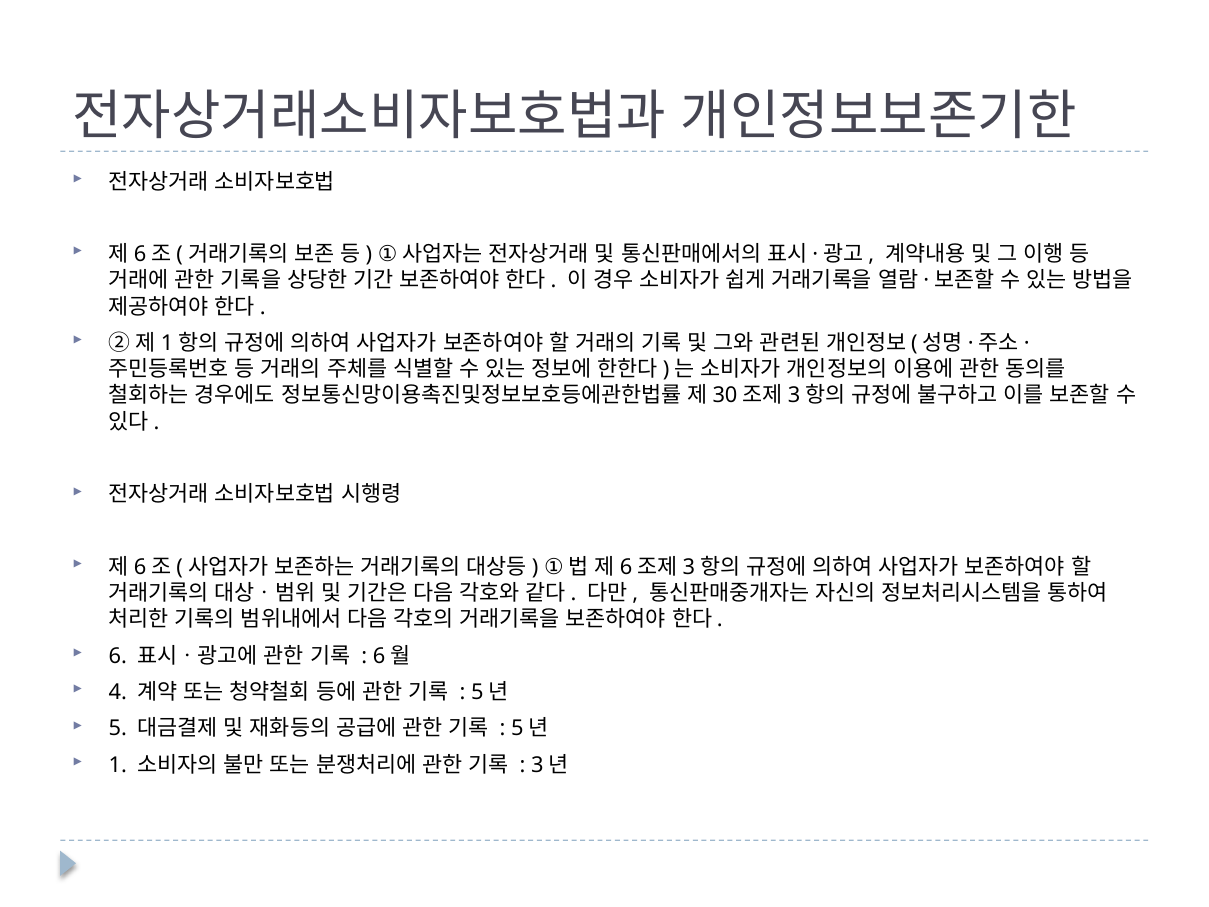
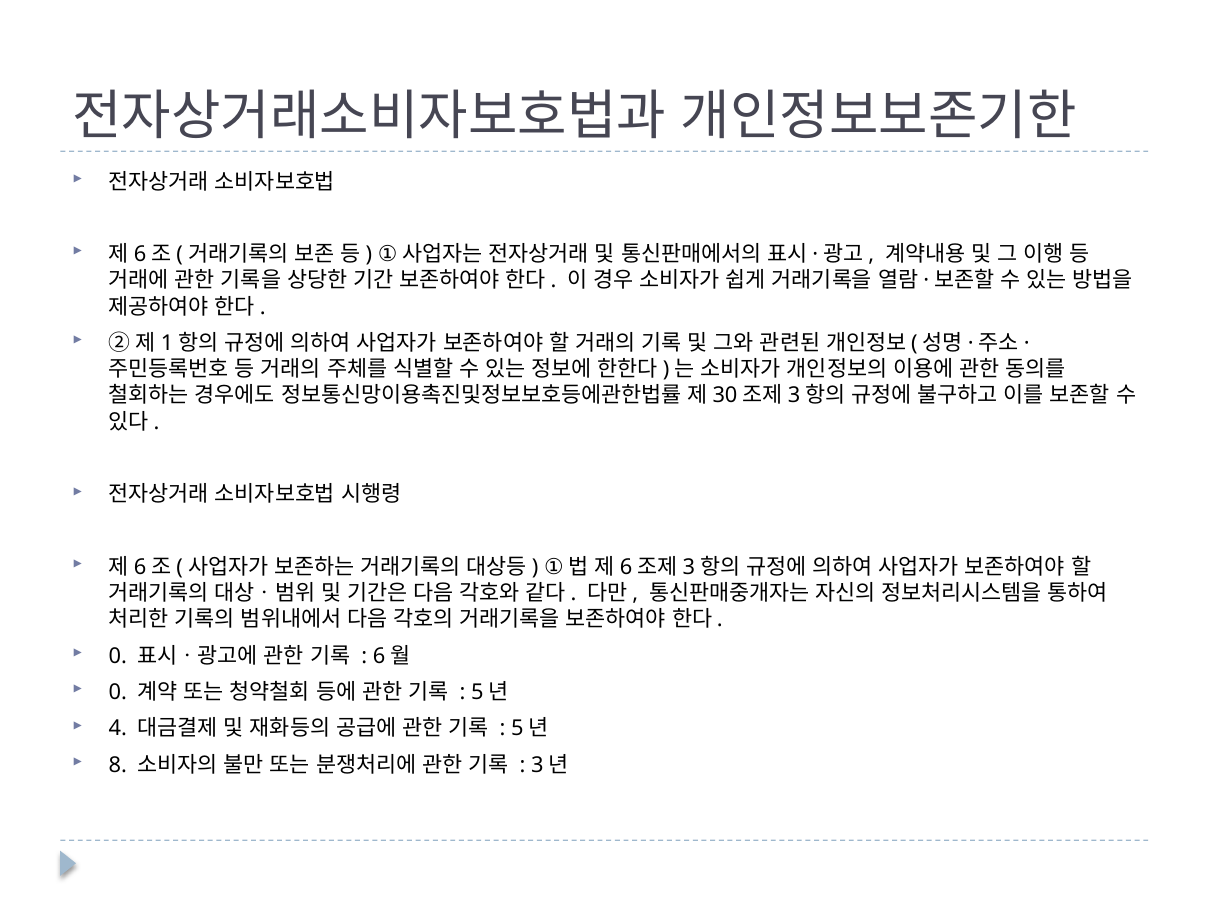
6 at (118, 656): 6 -> 0
4 at (118, 692): 4 -> 0
5: 5 -> 4
1: 1 -> 8
